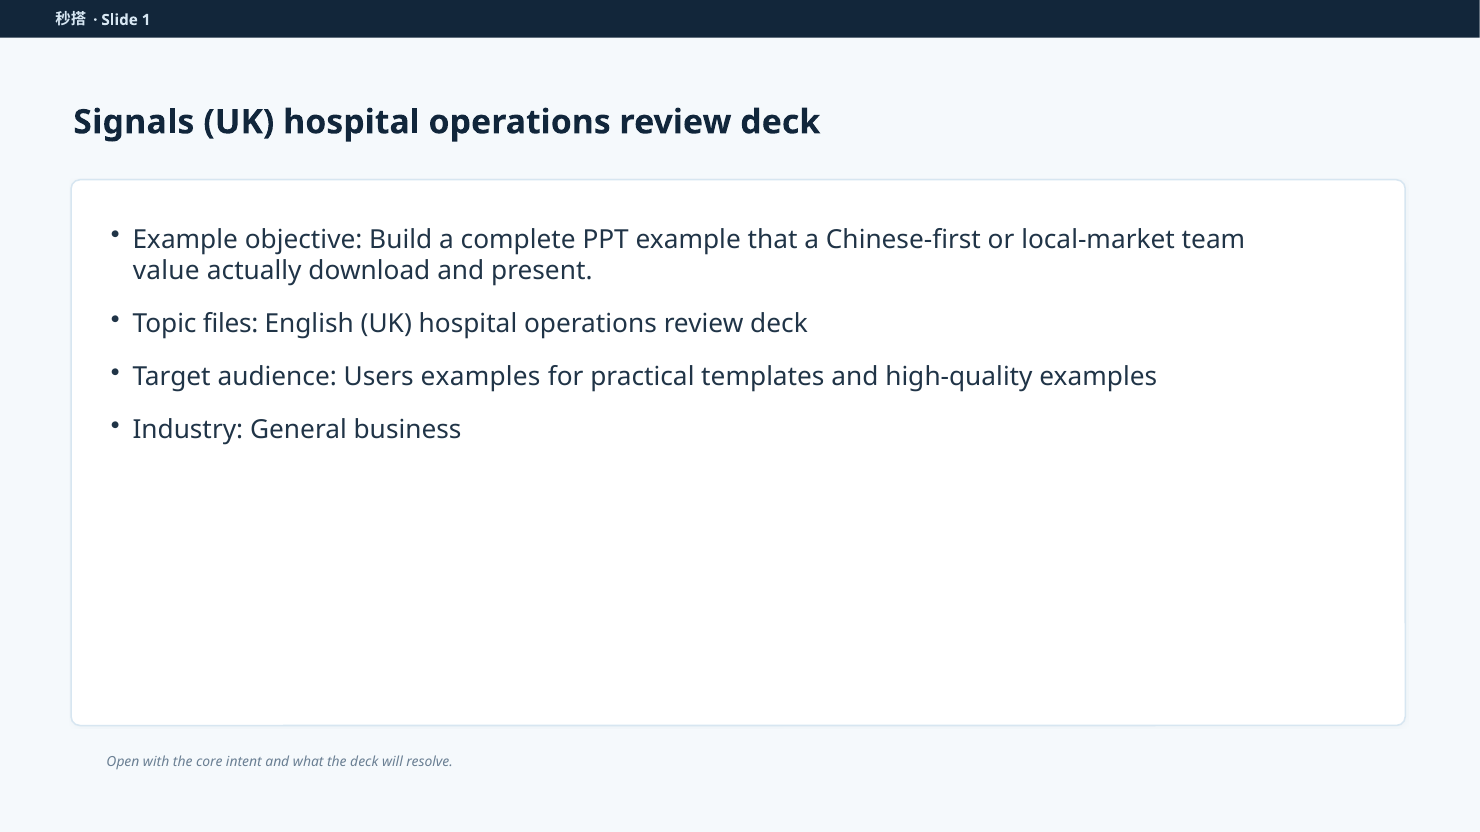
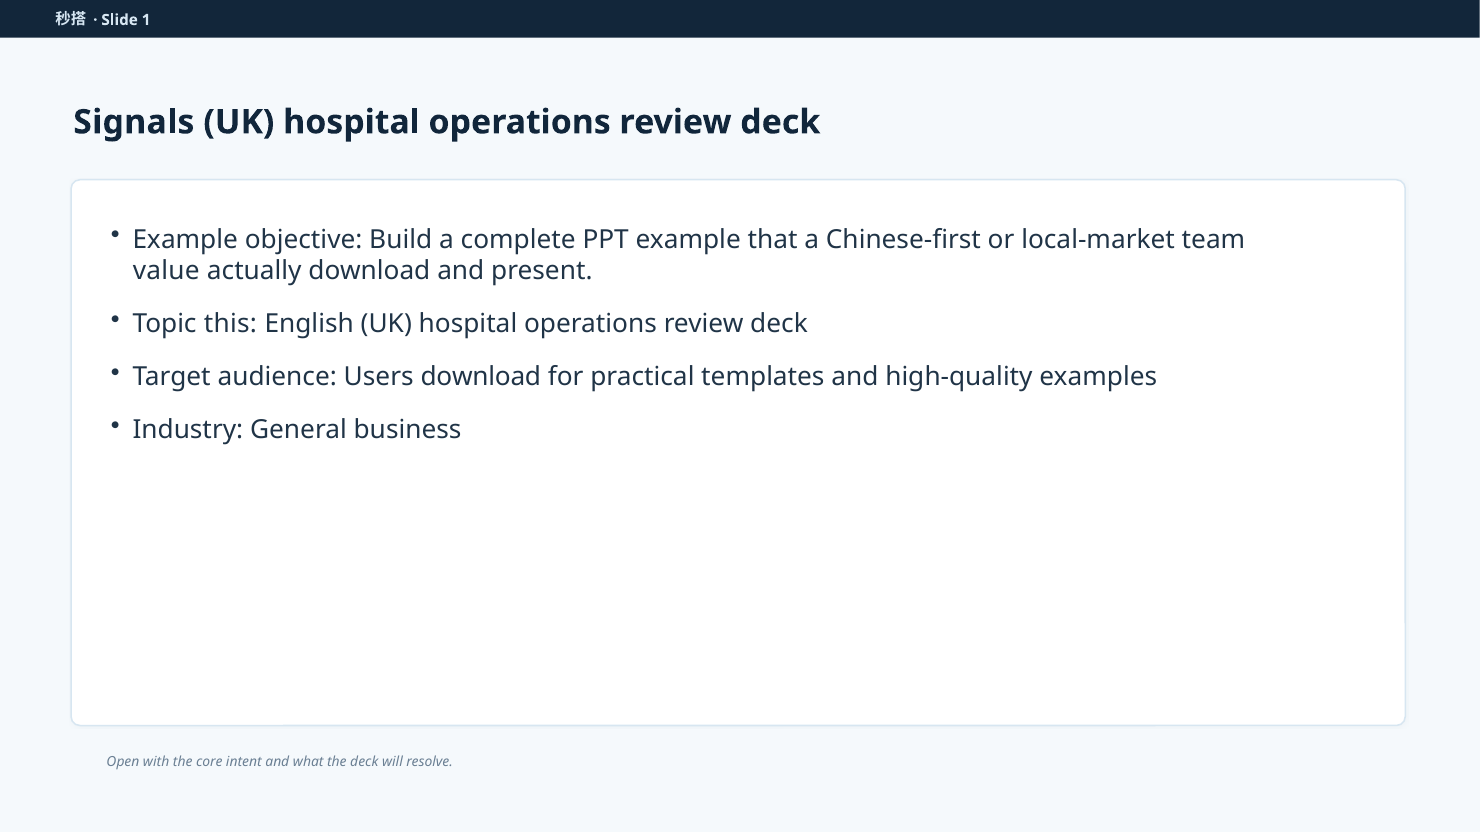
files: files -> this
Users examples: examples -> download
